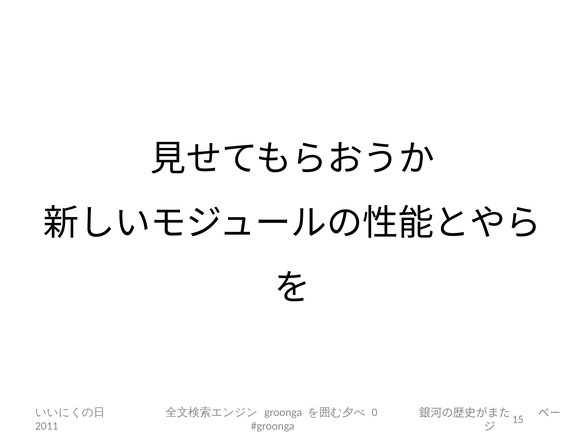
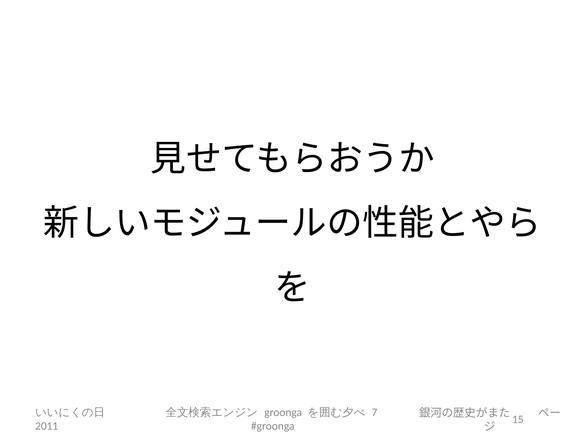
0: 0 -> 7
